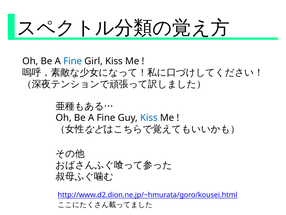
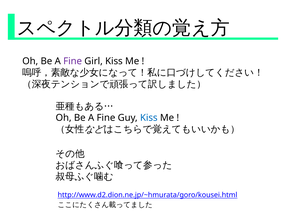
Fine at (73, 61) colour: blue -> purple
